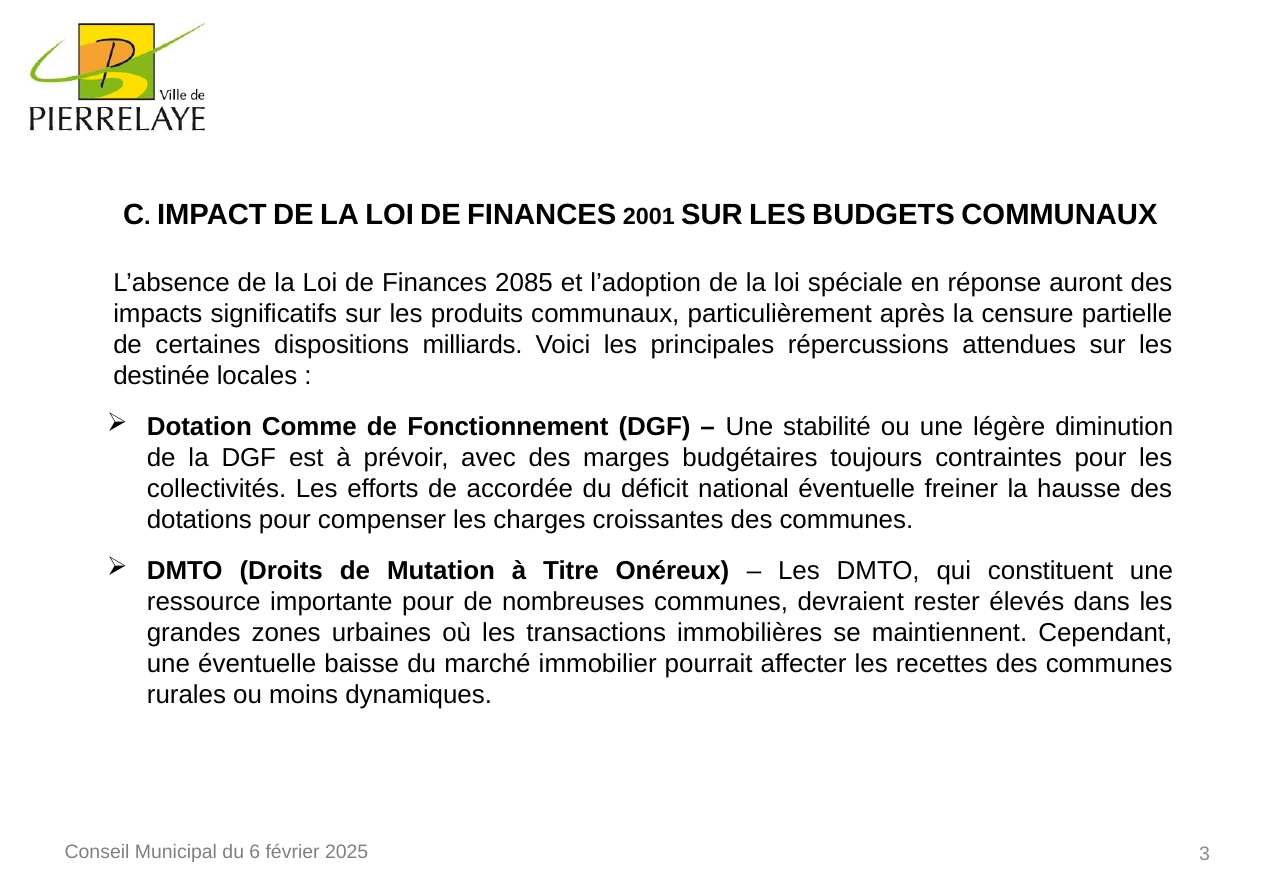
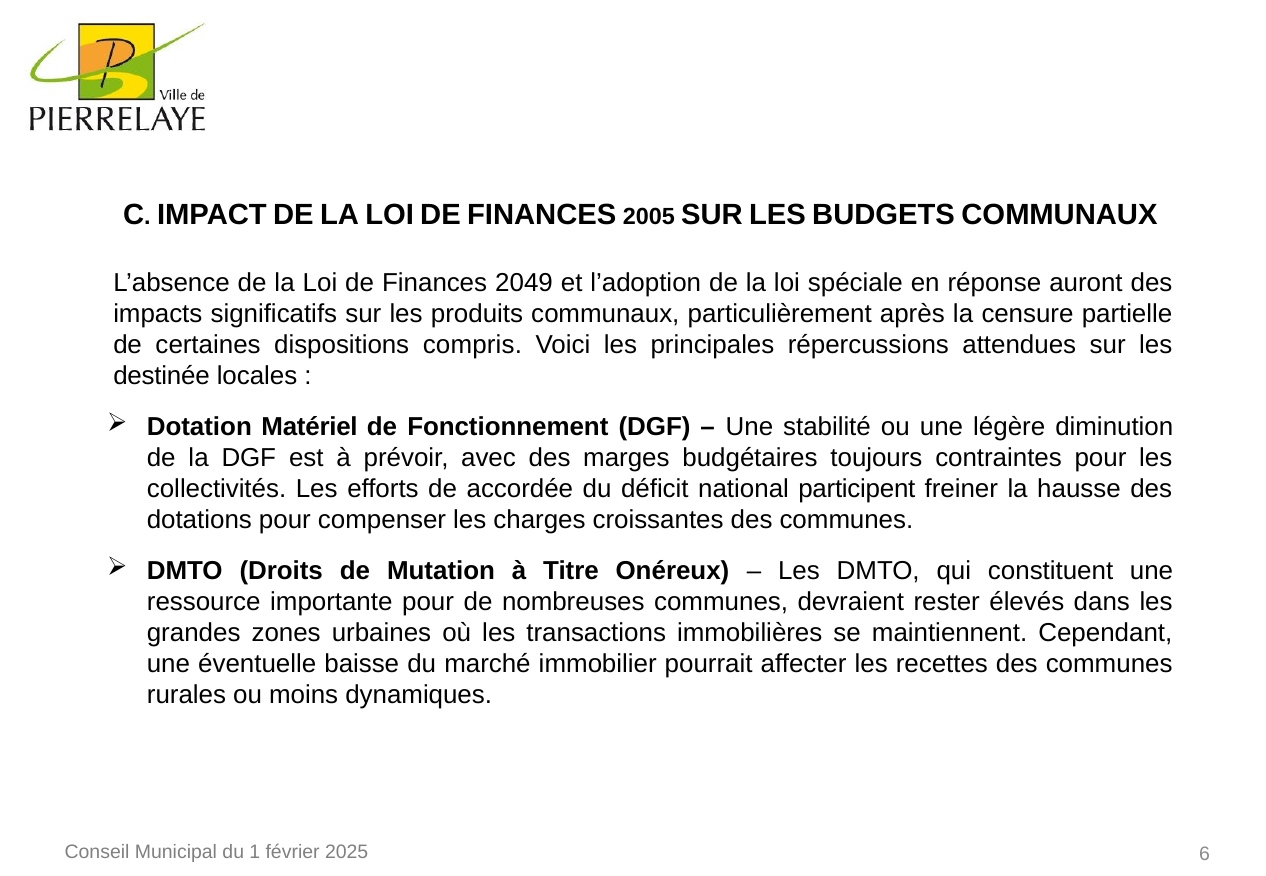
2001: 2001 -> 2005
2085: 2085 -> 2049
milliards: milliards -> compris
Comme: Comme -> Matériel
national éventuelle: éventuelle -> participent
6: 6 -> 1
3: 3 -> 6
